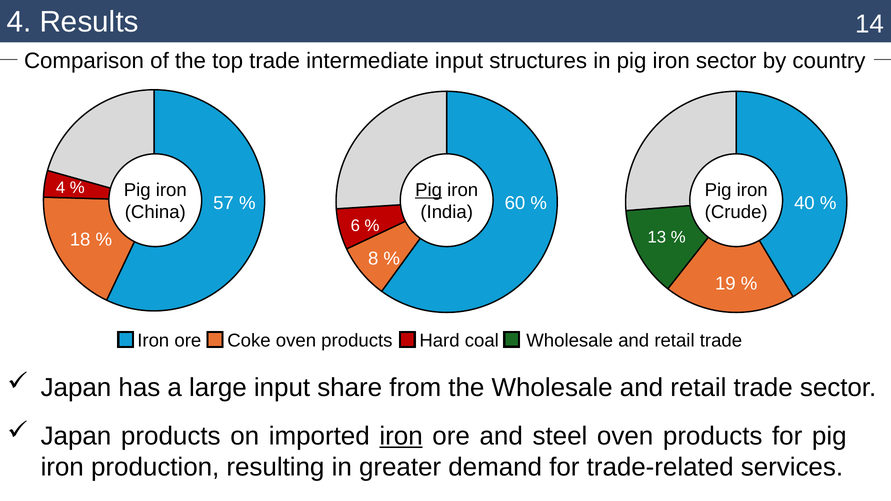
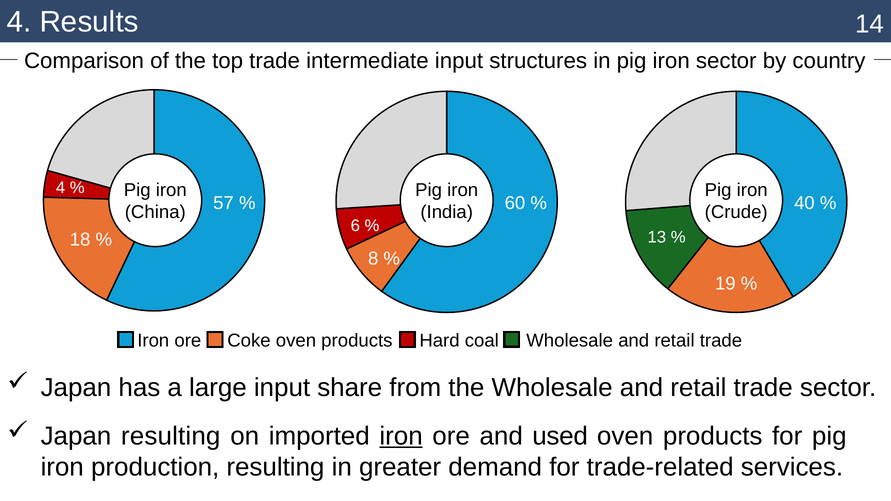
Pig at (429, 190) underline: present -> none
Japan products: products -> resulting
steel: steel -> used
